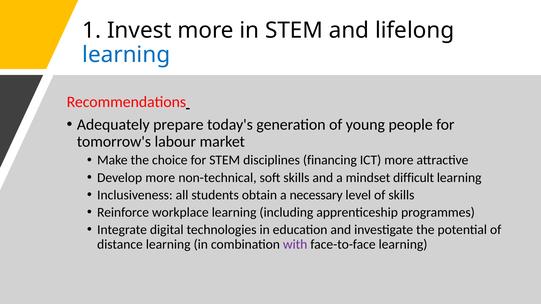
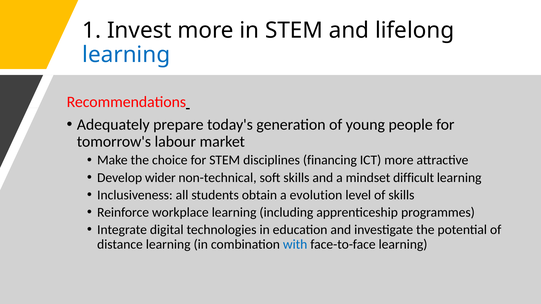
Develop more: more -> wider
necessary: necessary -> evolution
with colour: purple -> blue
